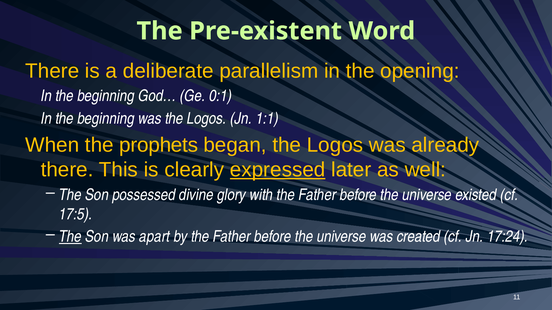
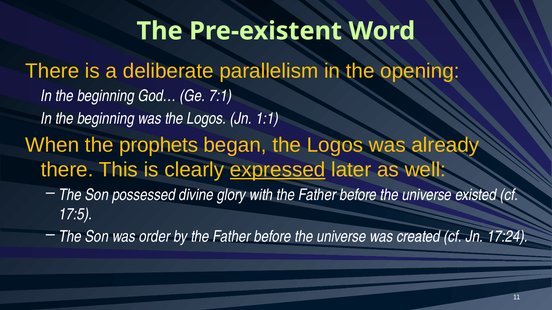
0:1: 0:1 -> 7:1
The at (70, 237) underline: present -> none
apart: apart -> order
